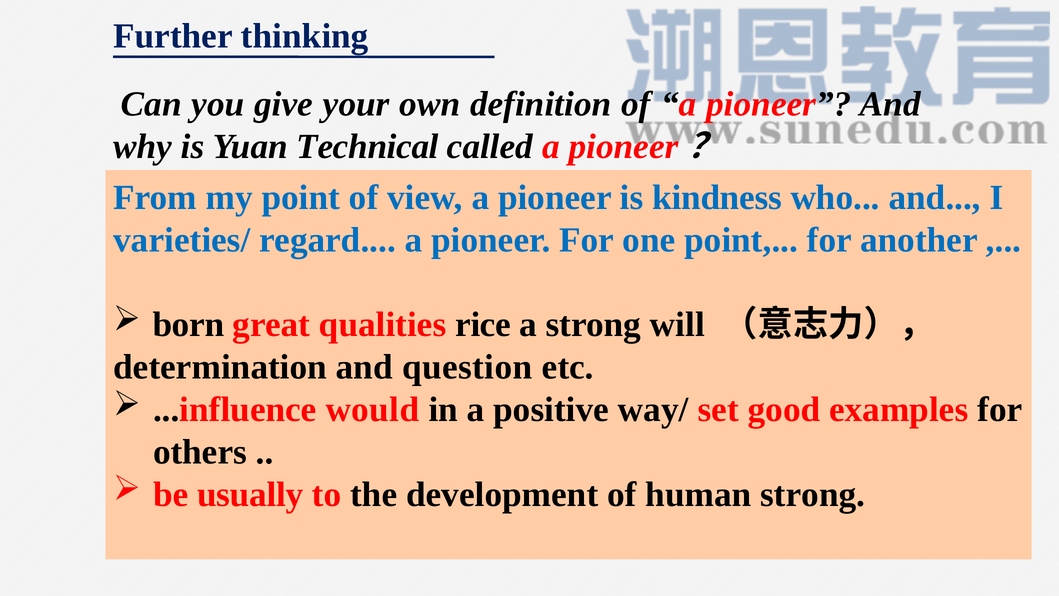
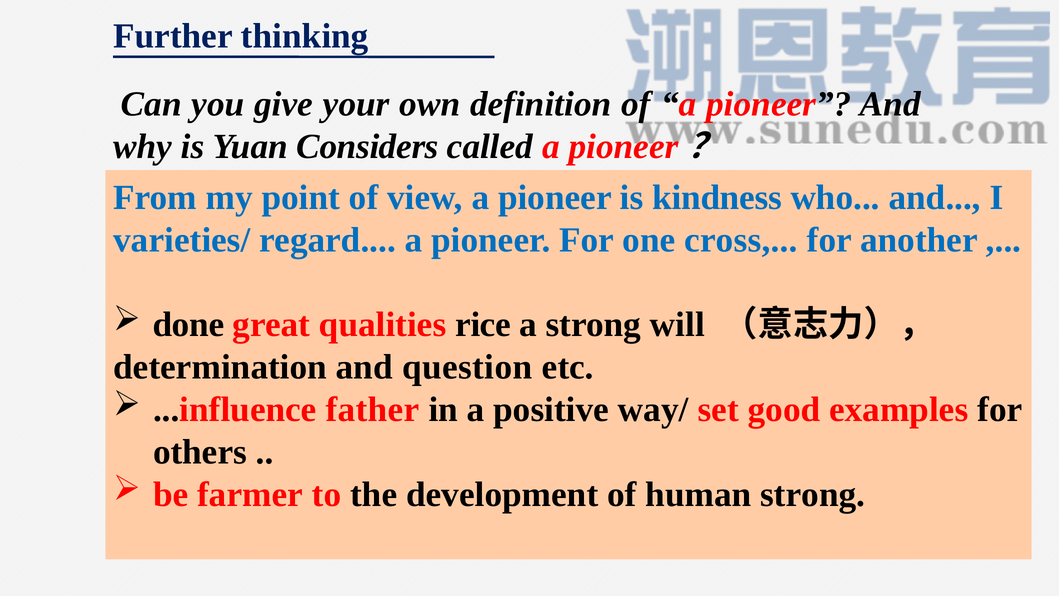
Technical: Technical -> Considers
one point: point -> cross
born: born -> done
would: would -> father
usually: usually -> farmer
